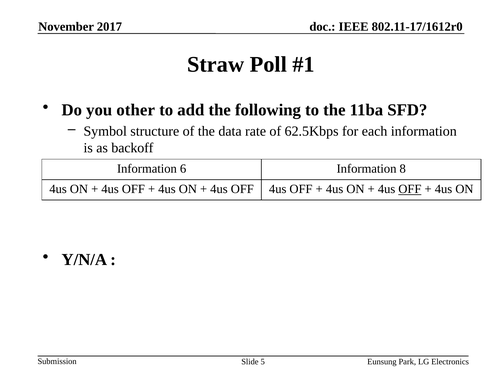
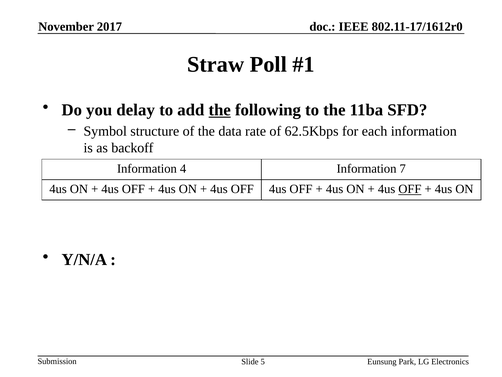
other: other -> delay
the at (220, 110) underline: none -> present
6: 6 -> 4
8: 8 -> 7
